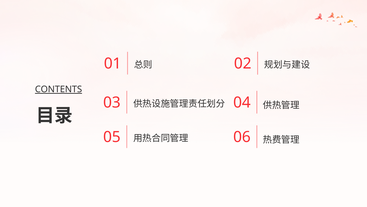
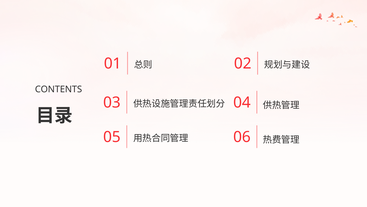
CONTENTS underline: present -> none
